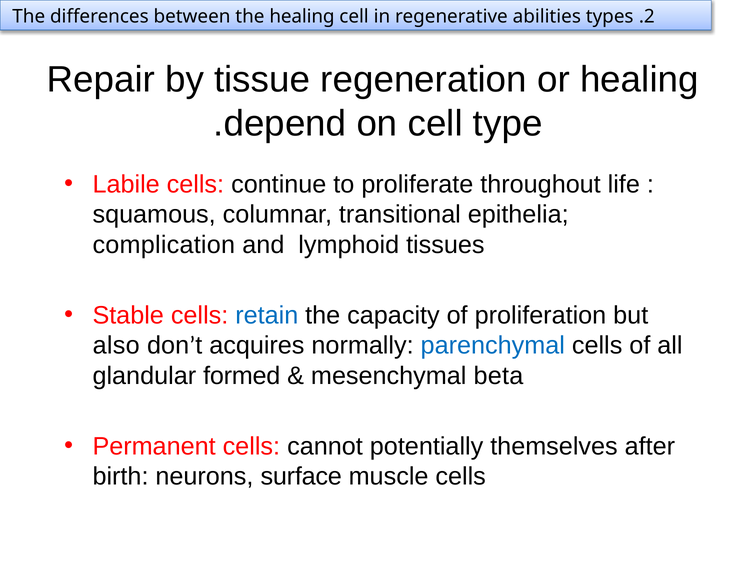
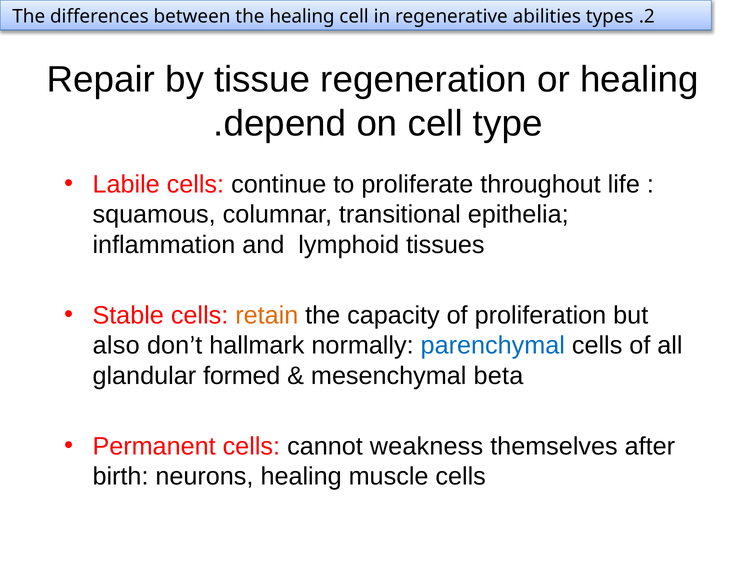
complication: complication -> inflammation
retain colour: blue -> orange
acquires: acquires -> hallmark
potentially: potentially -> weakness
neurons surface: surface -> healing
